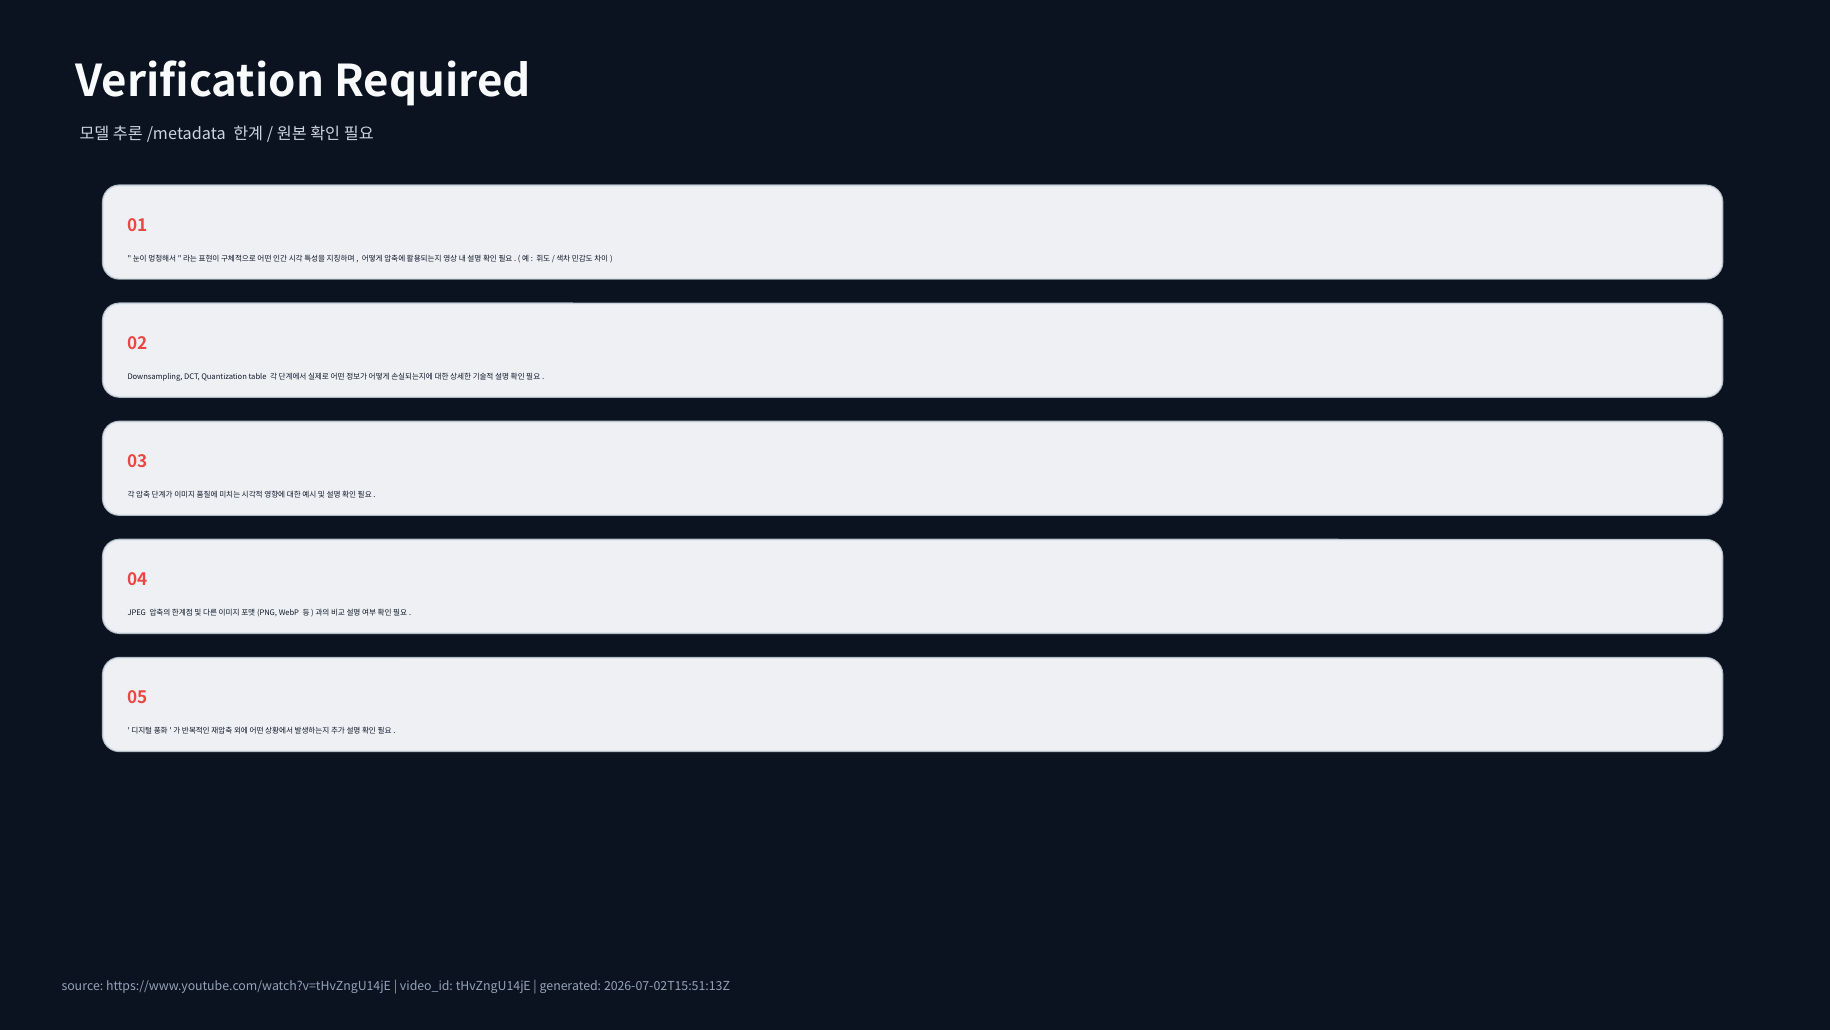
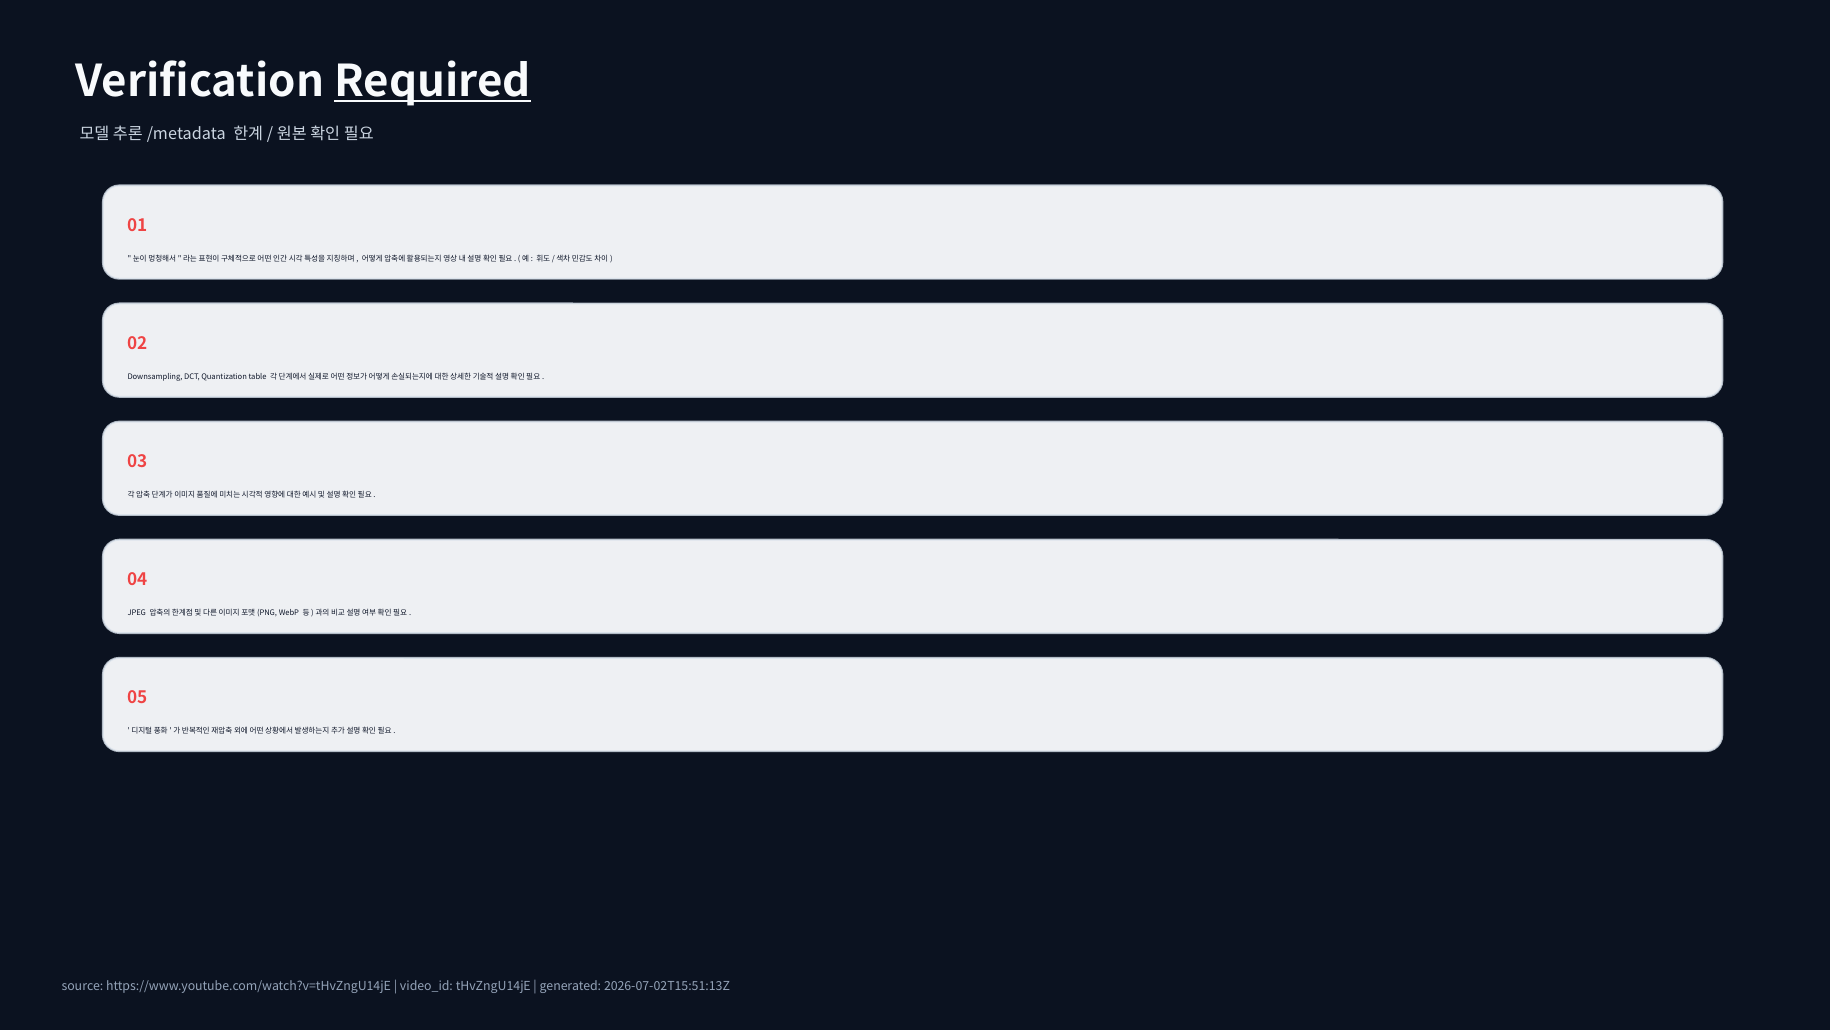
Required underline: none -> present
